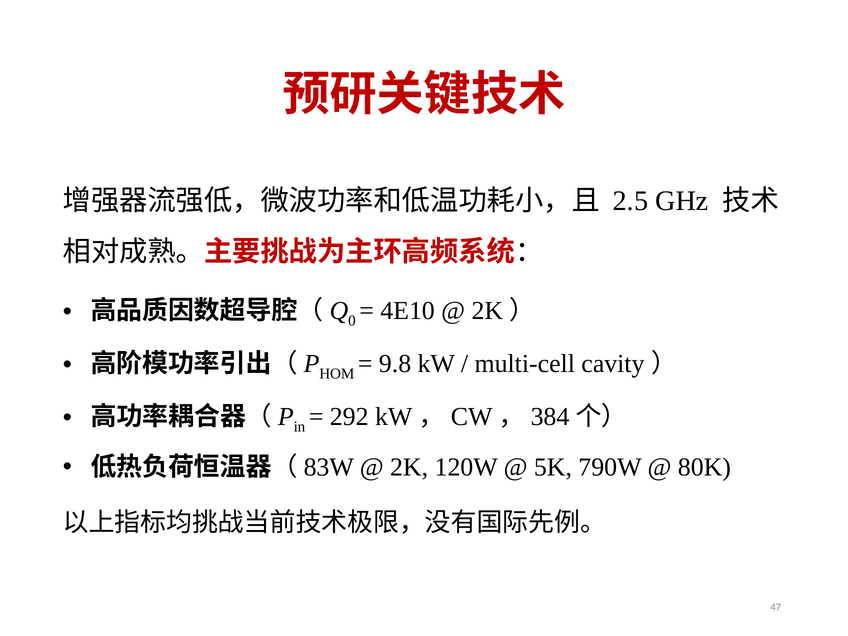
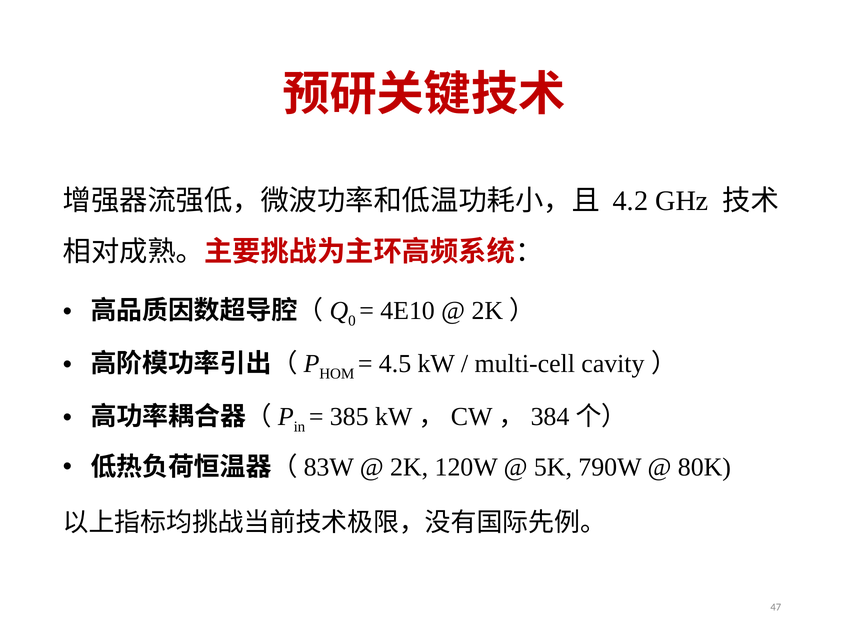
2.5: 2.5 -> 4.2
9.8: 9.8 -> 4.5
292: 292 -> 385
